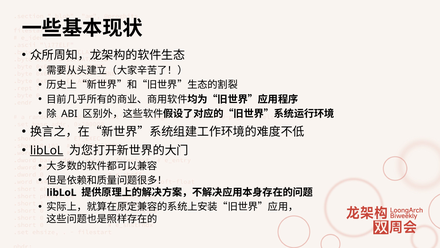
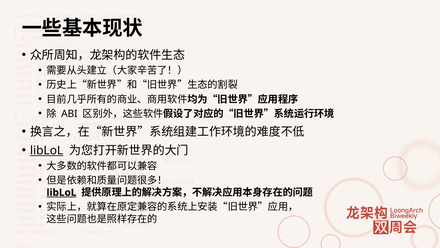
libLoL at (61, 192) underline: none -> present
